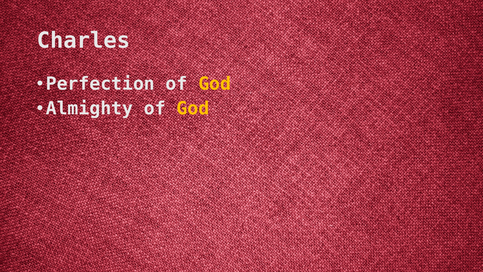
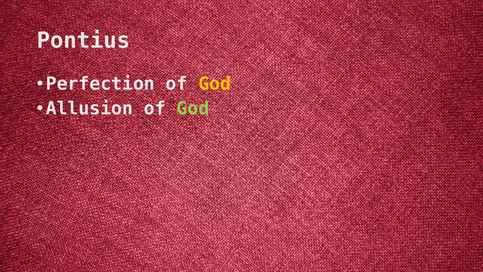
Charles: Charles -> Pontius
Almighty: Almighty -> Allusion
God at (193, 108) colour: yellow -> light green
